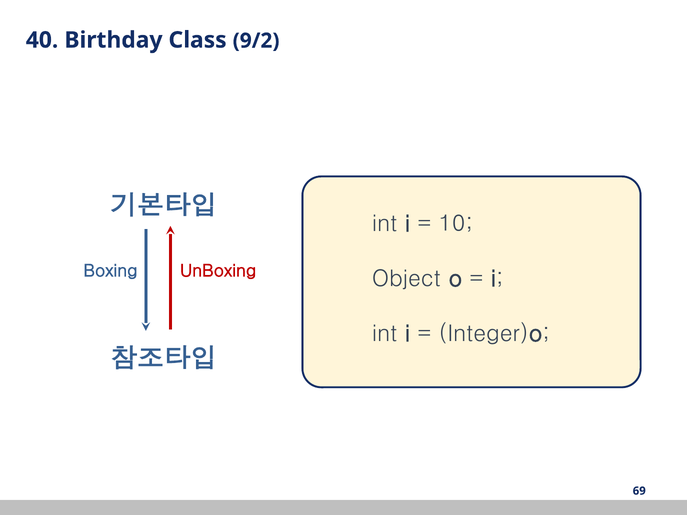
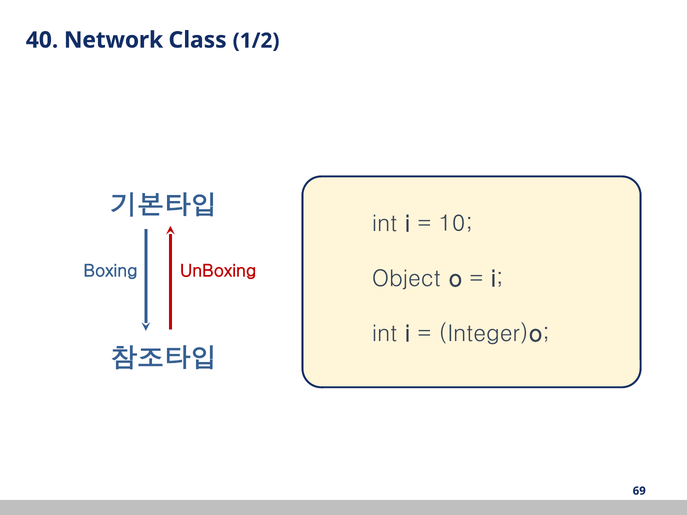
Birthday: Birthday -> Network
9/2: 9/2 -> 1/2
